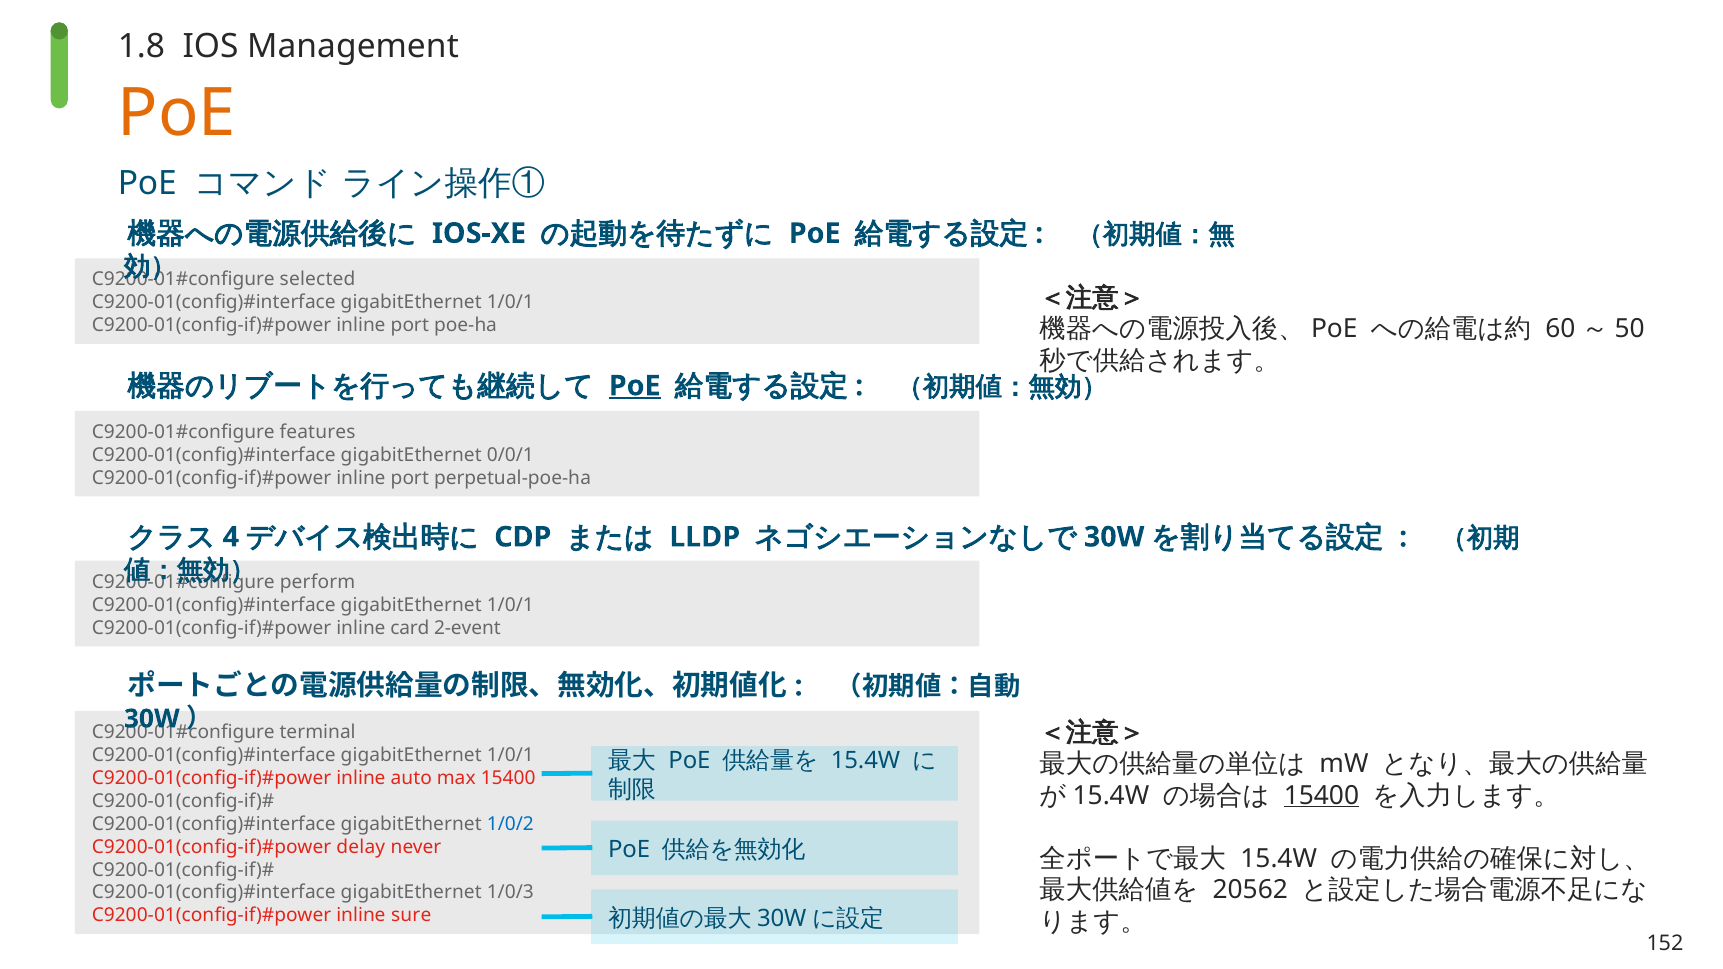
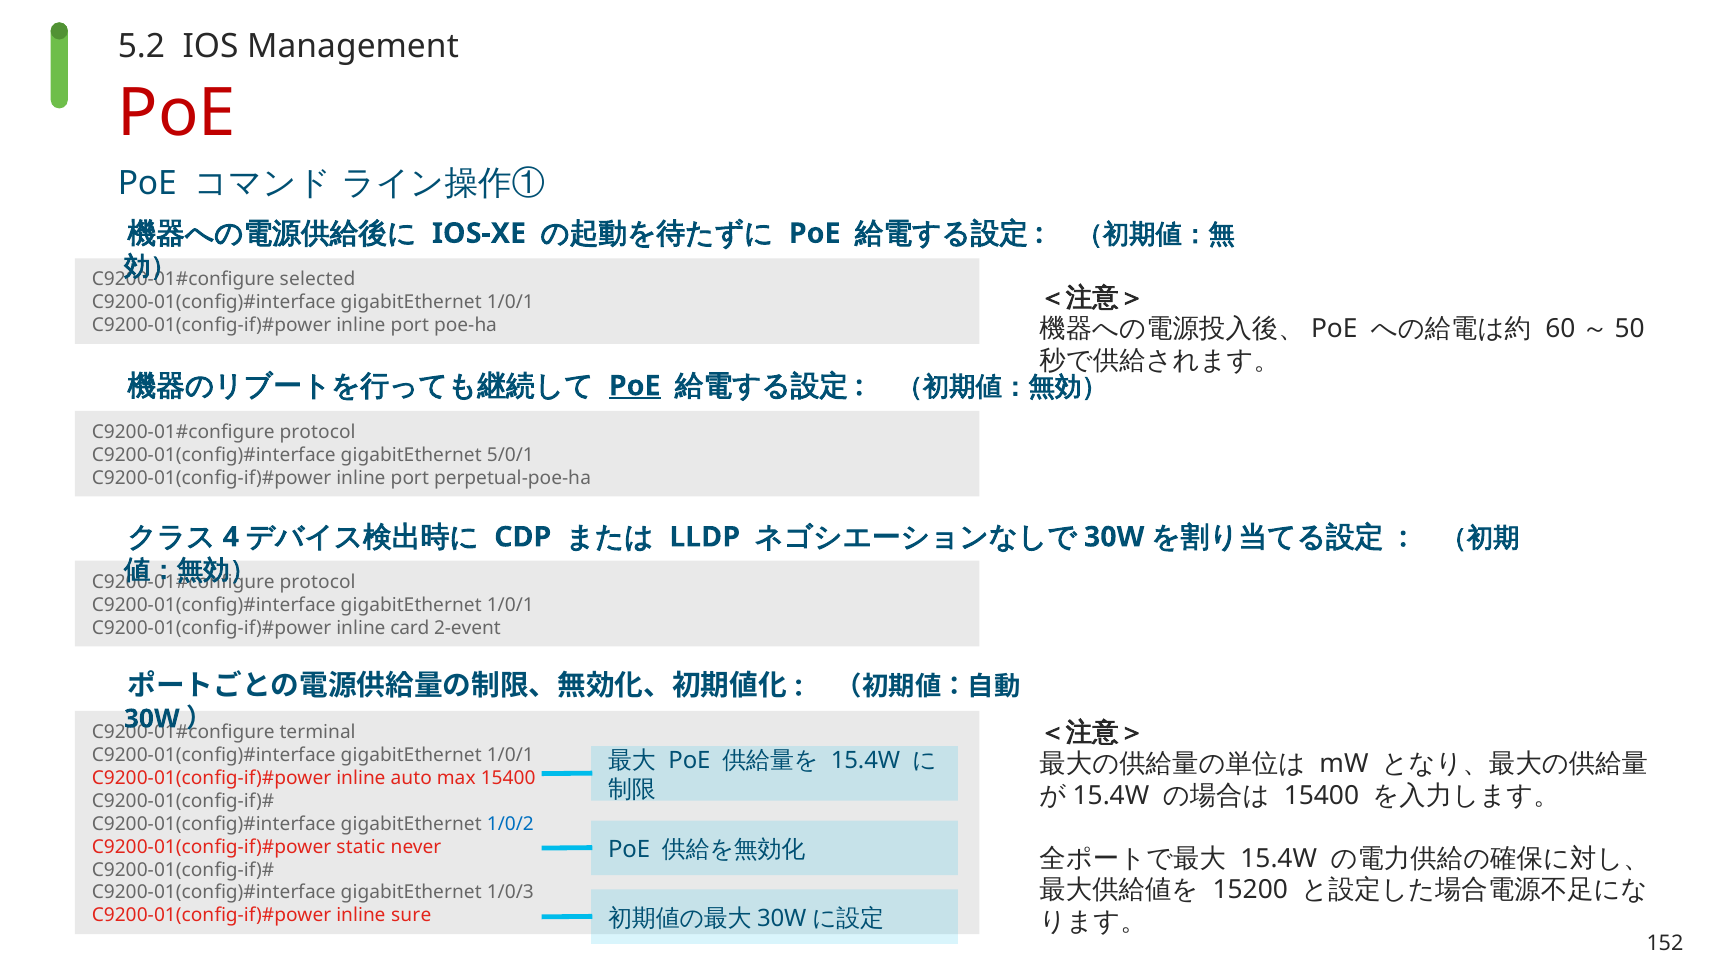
1.8: 1.8 -> 5.2
PoE at (177, 113) colour: orange -> red
features at (318, 432): features -> protocol
0/0/1: 0/0/1 -> 5/0/1
perform at (318, 582): perform -> protocol
15400 at (1321, 796) underline: present -> none
delay: delay -> static
20562: 20562 -> 15200
